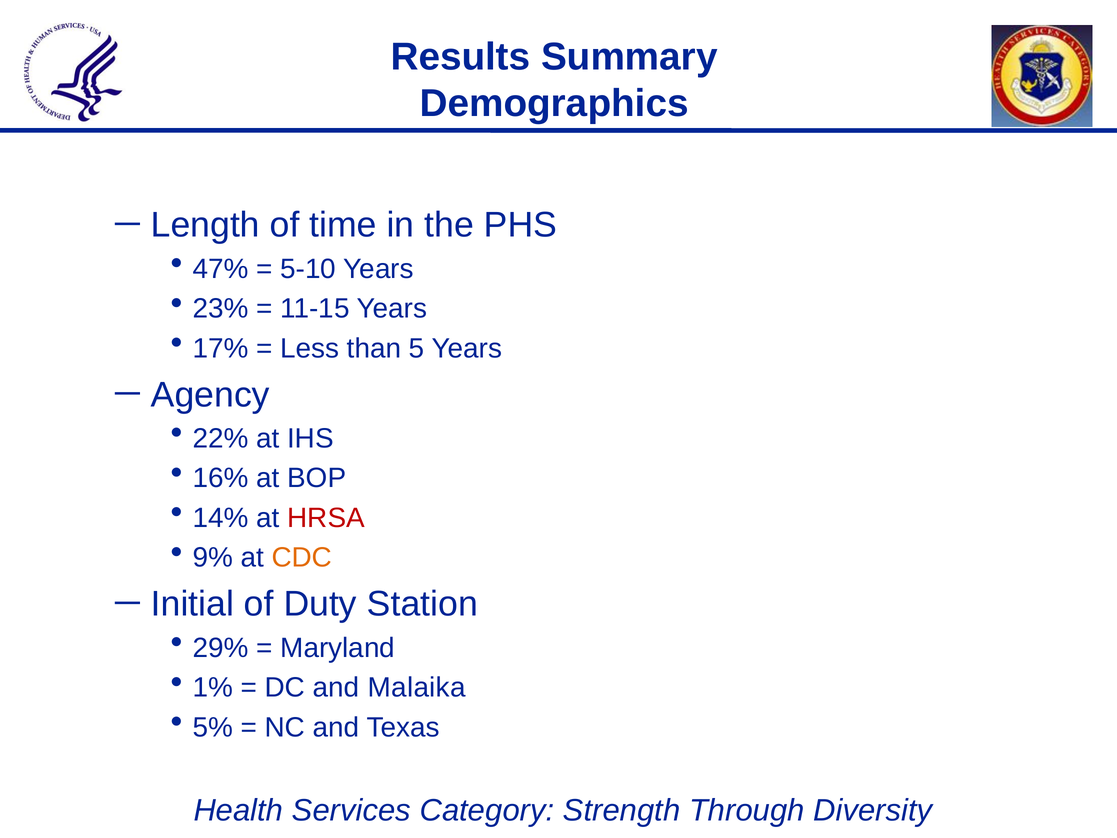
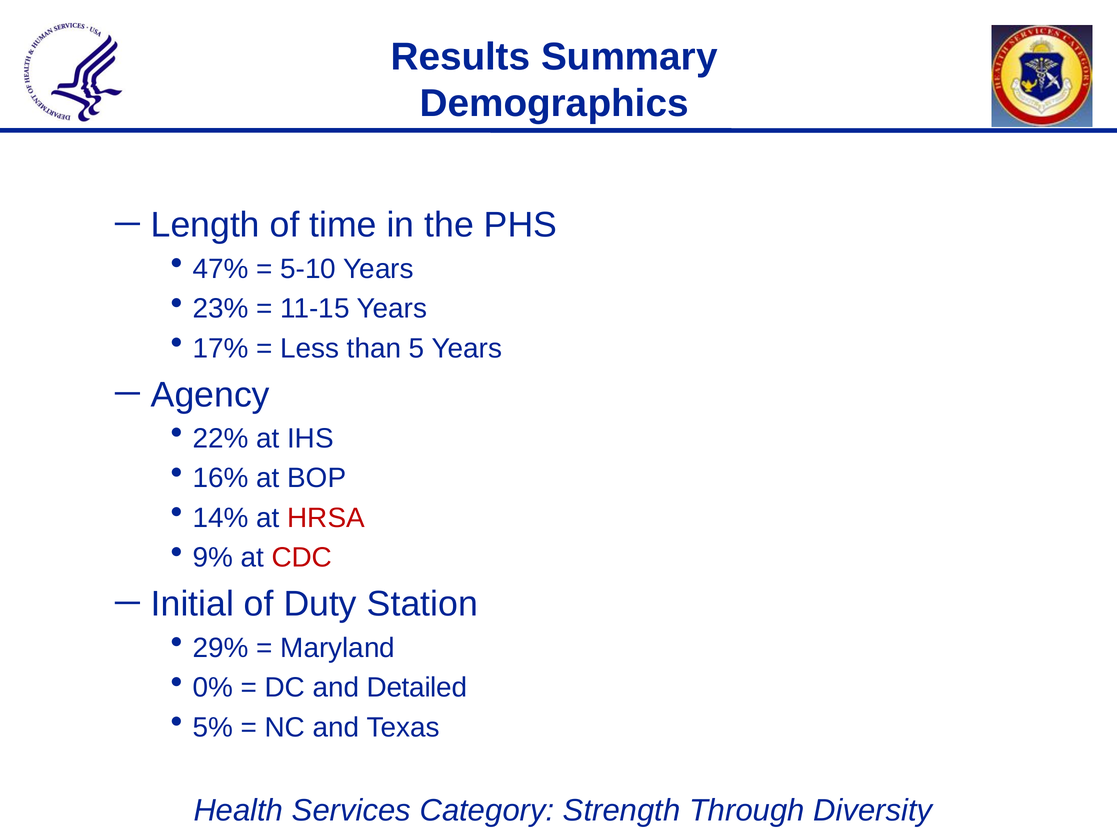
CDC colour: orange -> red
1%: 1% -> 0%
Malaika: Malaika -> Detailed
